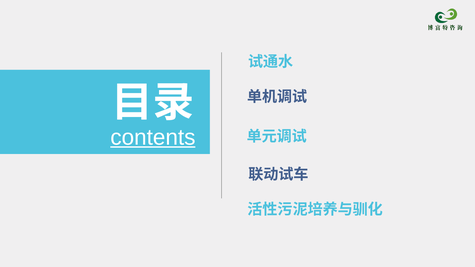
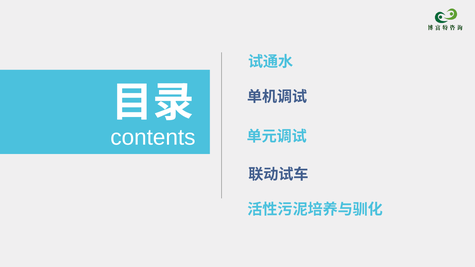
contents underline: present -> none
